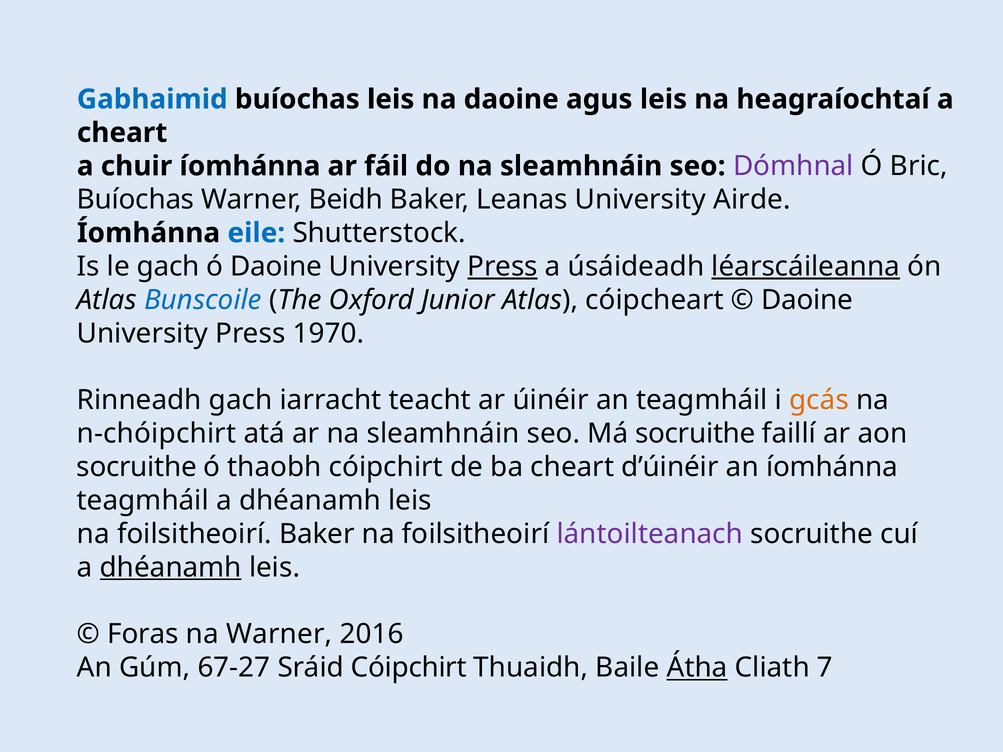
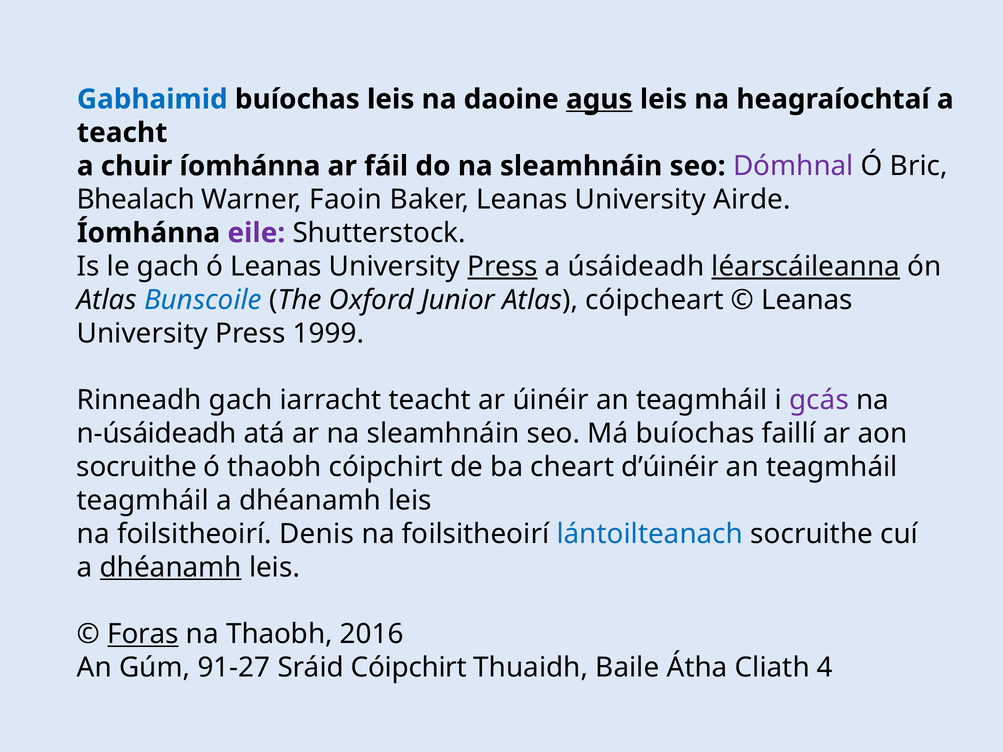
agus underline: none -> present
cheart at (122, 133): cheart -> teacht
Buíochas at (136, 200): Buíochas -> Bhealach
Beidh: Beidh -> Faoin
eile colour: blue -> purple
ó Daoine: Daoine -> Leanas
Daoine at (807, 300): Daoine -> Leanas
1970: 1970 -> 1999
gcás colour: orange -> purple
n‑chóipchirt: n‑chóipchirt -> n‑úsáideadh
Má socruithe: socruithe -> buíochas
d’úinéir an íomhánna: íomhánna -> teagmháil
foilsitheoirí Baker: Baker -> Denis
lántoilteanach colour: purple -> blue
Foras underline: none -> present
na Warner: Warner -> Thaobh
67-27: 67-27 -> 91-27
Átha underline: present -> none
7: 7 -> 4
